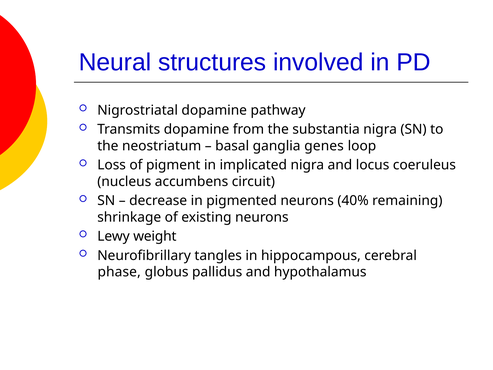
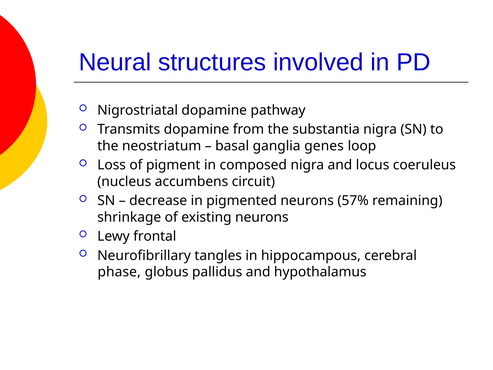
implicated: implicated -> composed
40%: 40% -> 57%
weight: weight -> frontal
